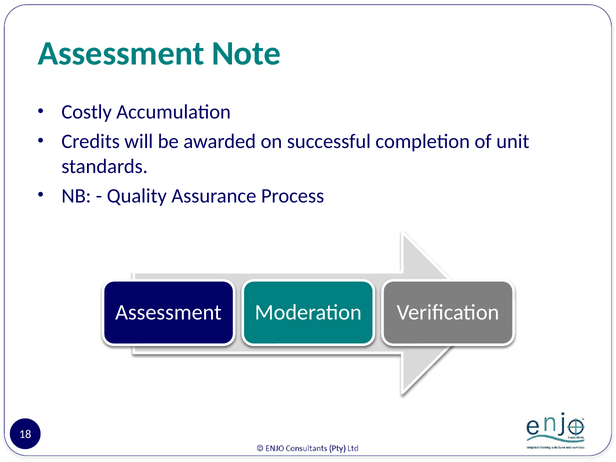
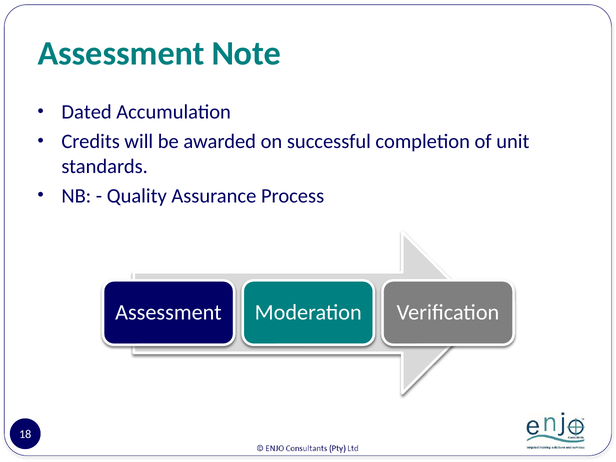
Costly: Costly -> Dated
